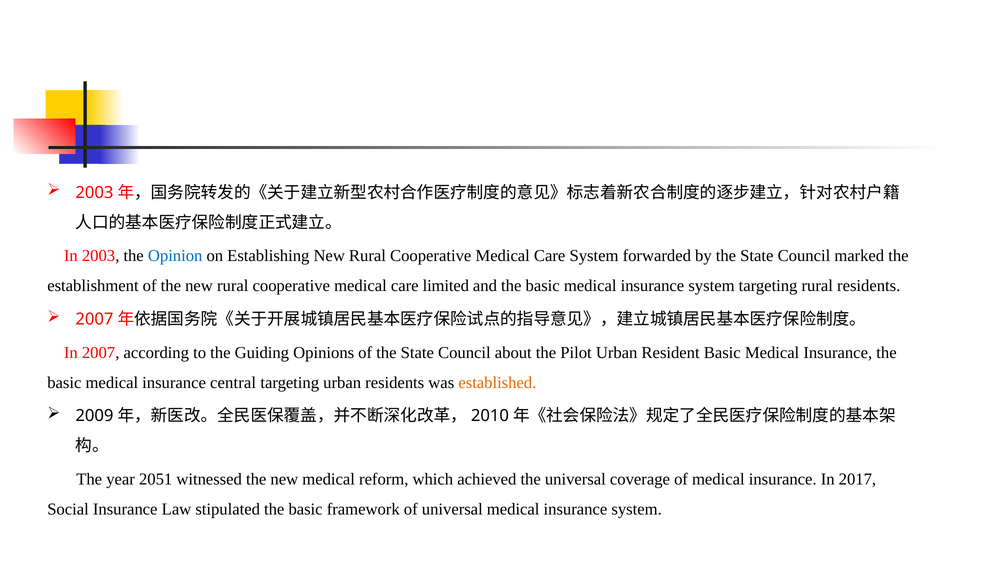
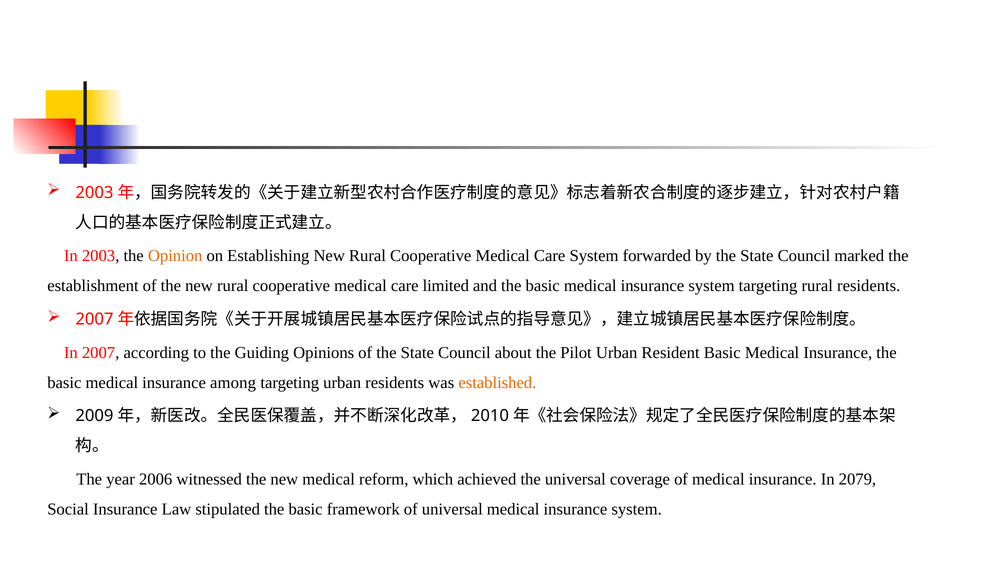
Opinion colour: blue -> orange
central: central -> among
2051: 2051 -> 2006
2017: 2017 -> 2079
